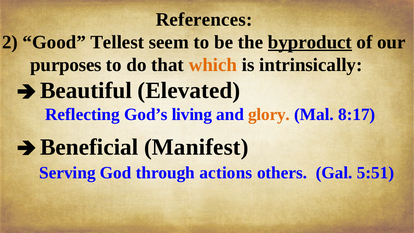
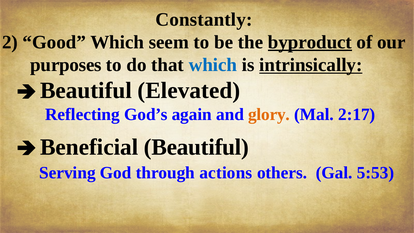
References: References -> Constantly
Good Tellest: Tellest -> Which
which at (213, 65) colour: orange -> blue
intrinsically underline: none -> present
living: living -> again
8:17: 8:17 -> 2:17
Beneficial Manifest: Manifest -> Beautiful
5:51: 5:51 -> 5:53
